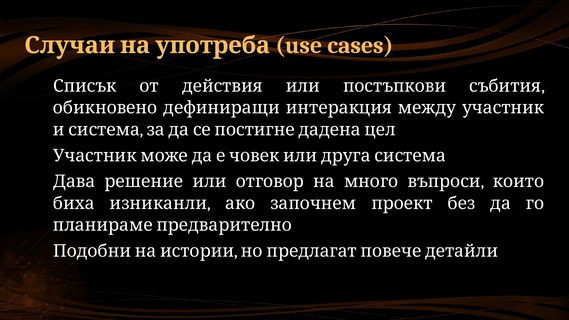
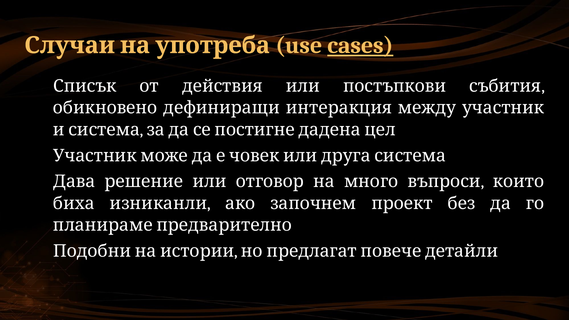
cases underline: none -> present
